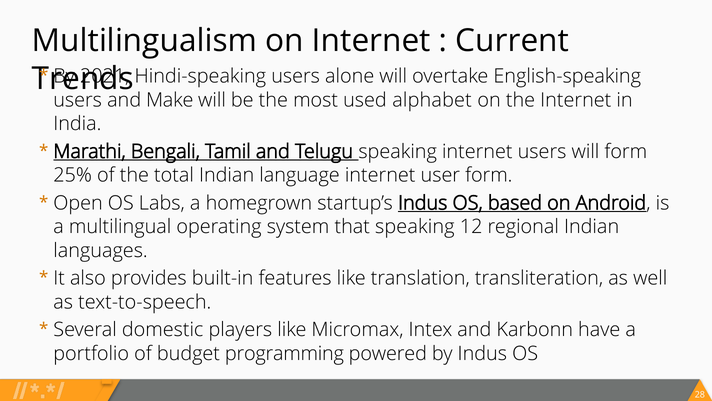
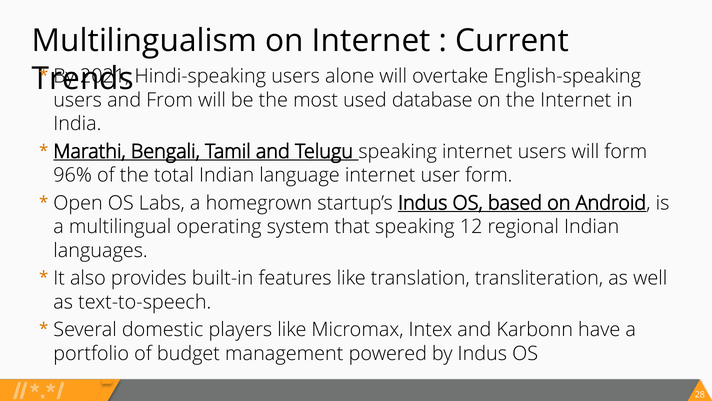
Make: Make -> From
alphabet: alphabet -> database
25%: 25% -> 96%
programming: programming -> management
